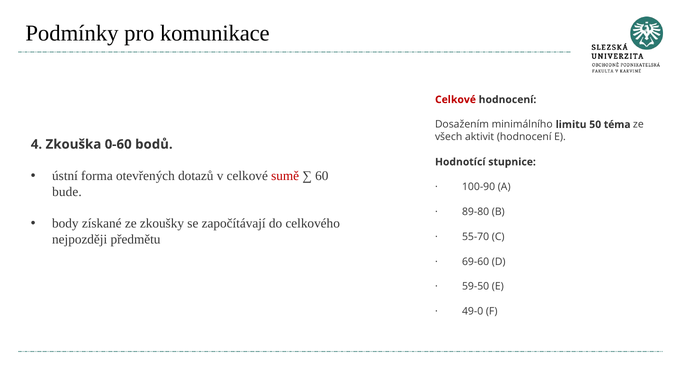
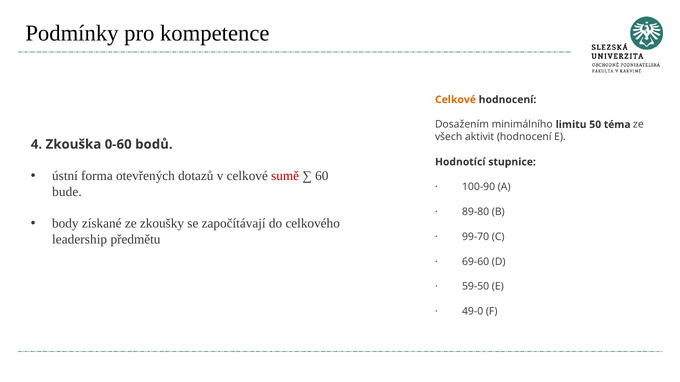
komunikace: komunikace -> kompetence
Celkové at (455, 100) colour: red -> orange
55-70: 55-70 -> 99-70
nejpozději: nejpozději -> leadership
